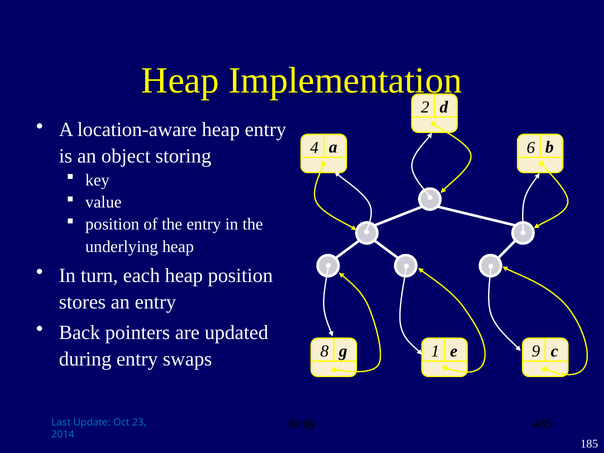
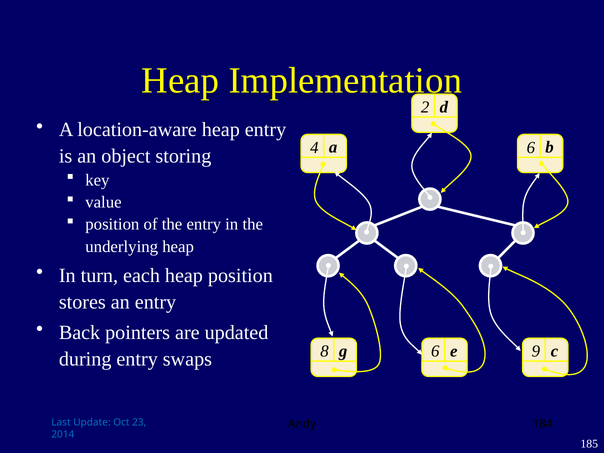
g 1: 1 -> 6
485: 485 -> 184
